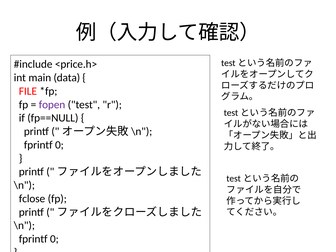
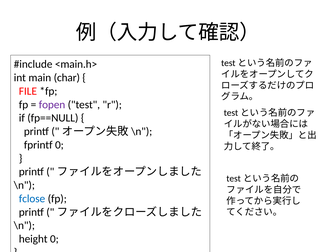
<price.h>: <price.h> -> <main.h>
data: data -> char
fclose colour: black -> blue
fprintf at (33, 239): fprintf -> height
